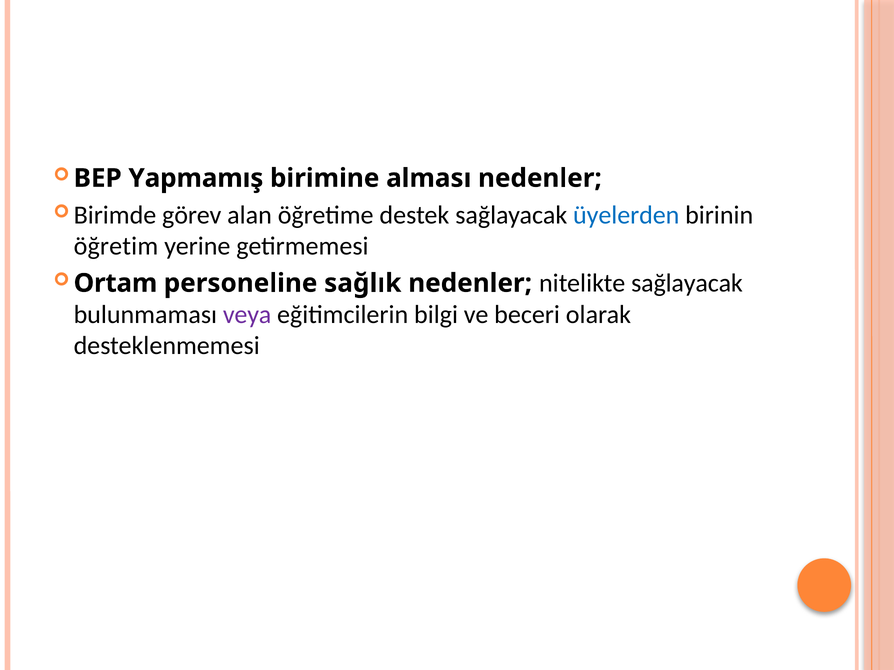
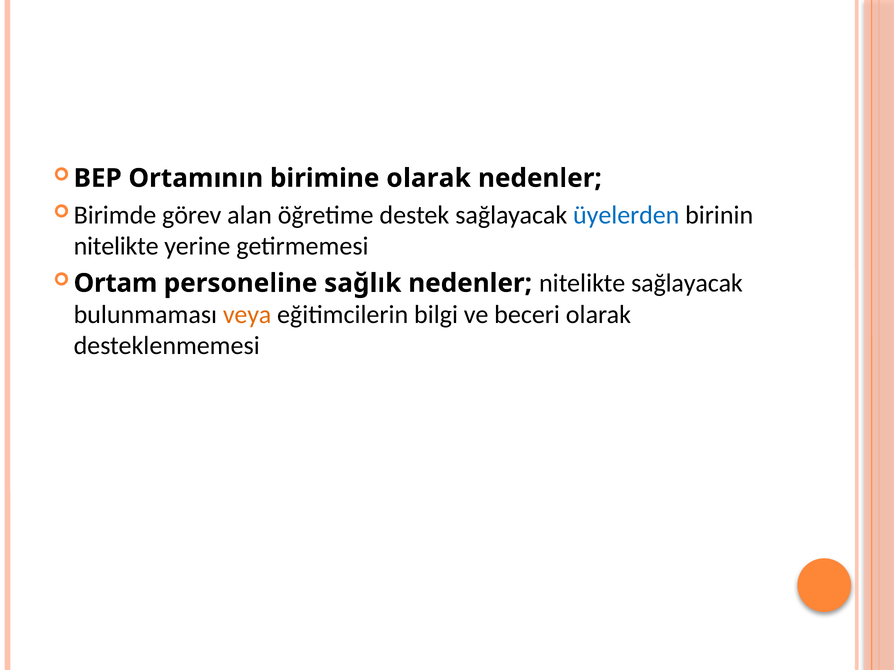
Yapmamış: Yapmamış -> Ortamının
birimine alması: alması -> olarak
öğretim at (116, 246): öğretim -> nitelikte
veya colour: purple -> orange
